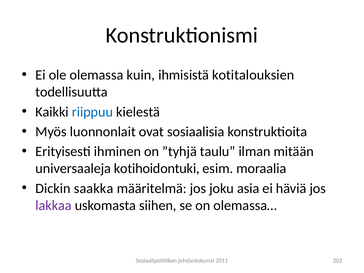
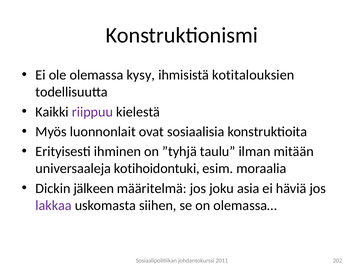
kuin: kuin -> kysy
riippuu colour: blue -> purple
saakka: saakka -> jälkeen
